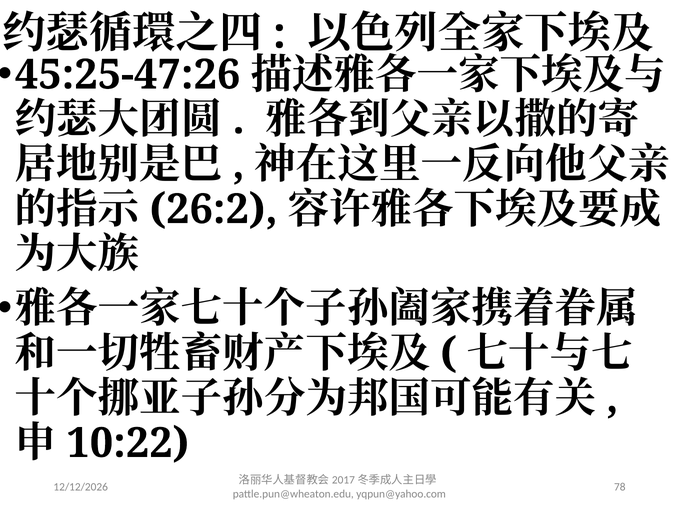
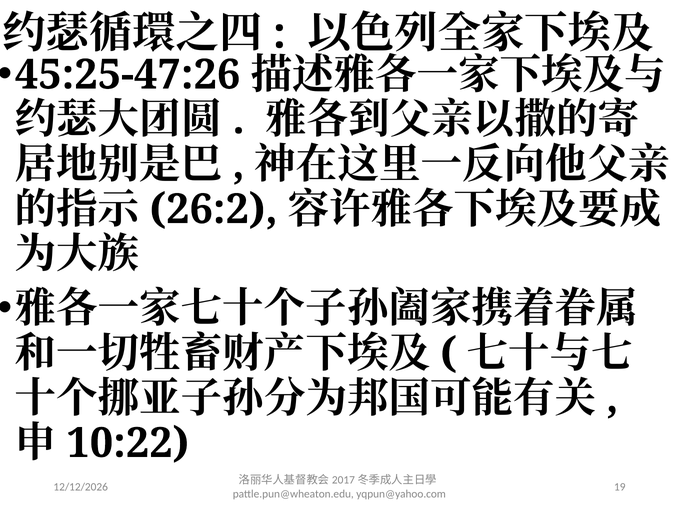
78: 78 -> 19
